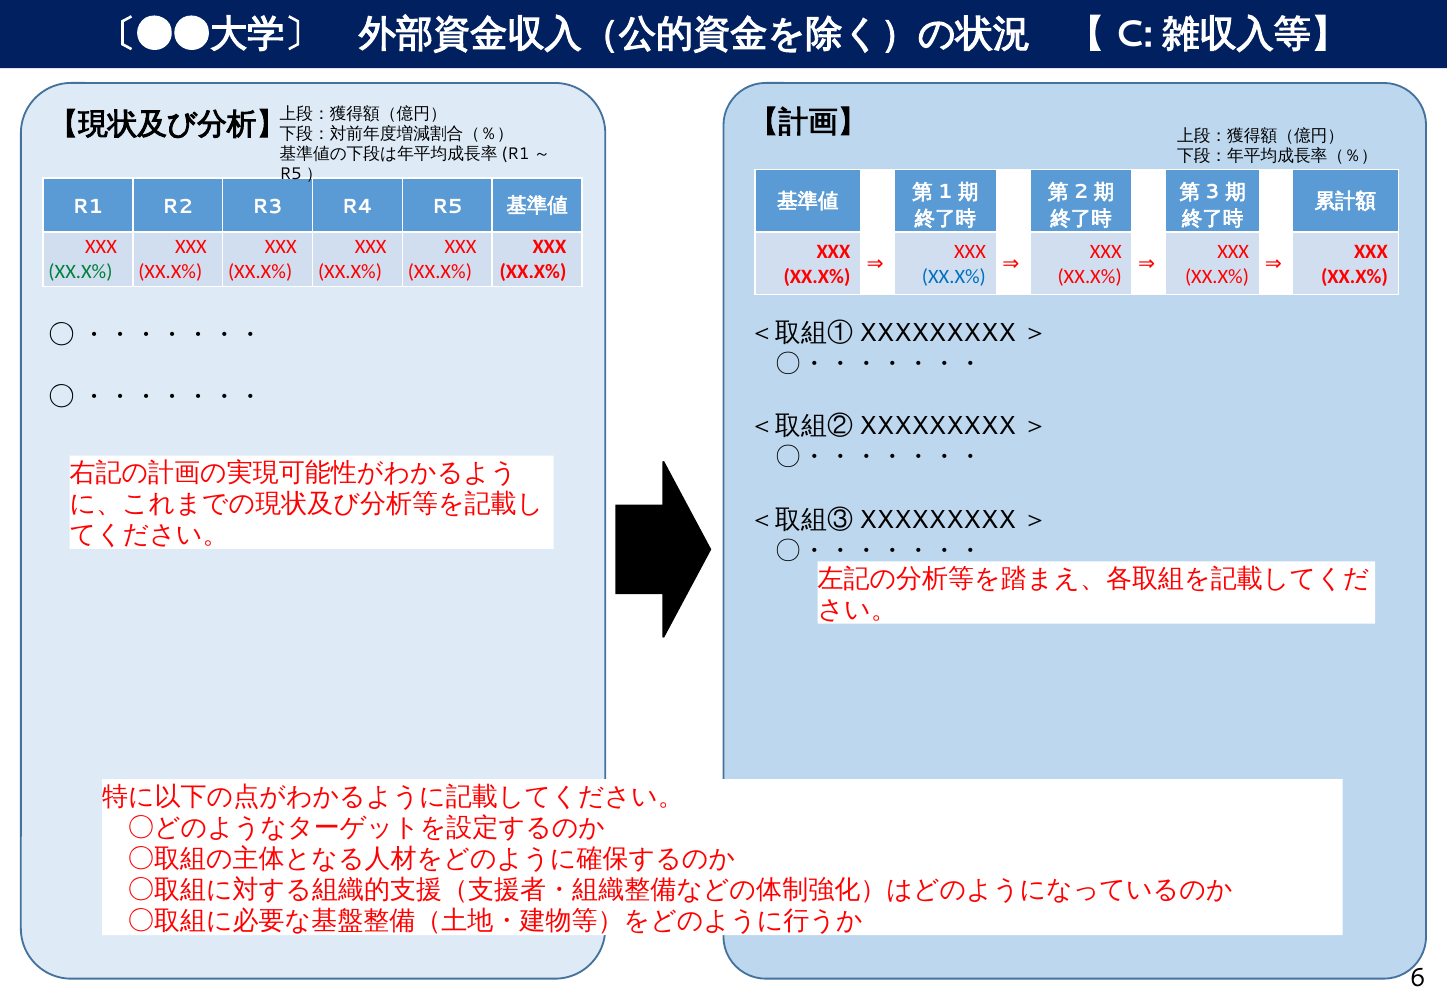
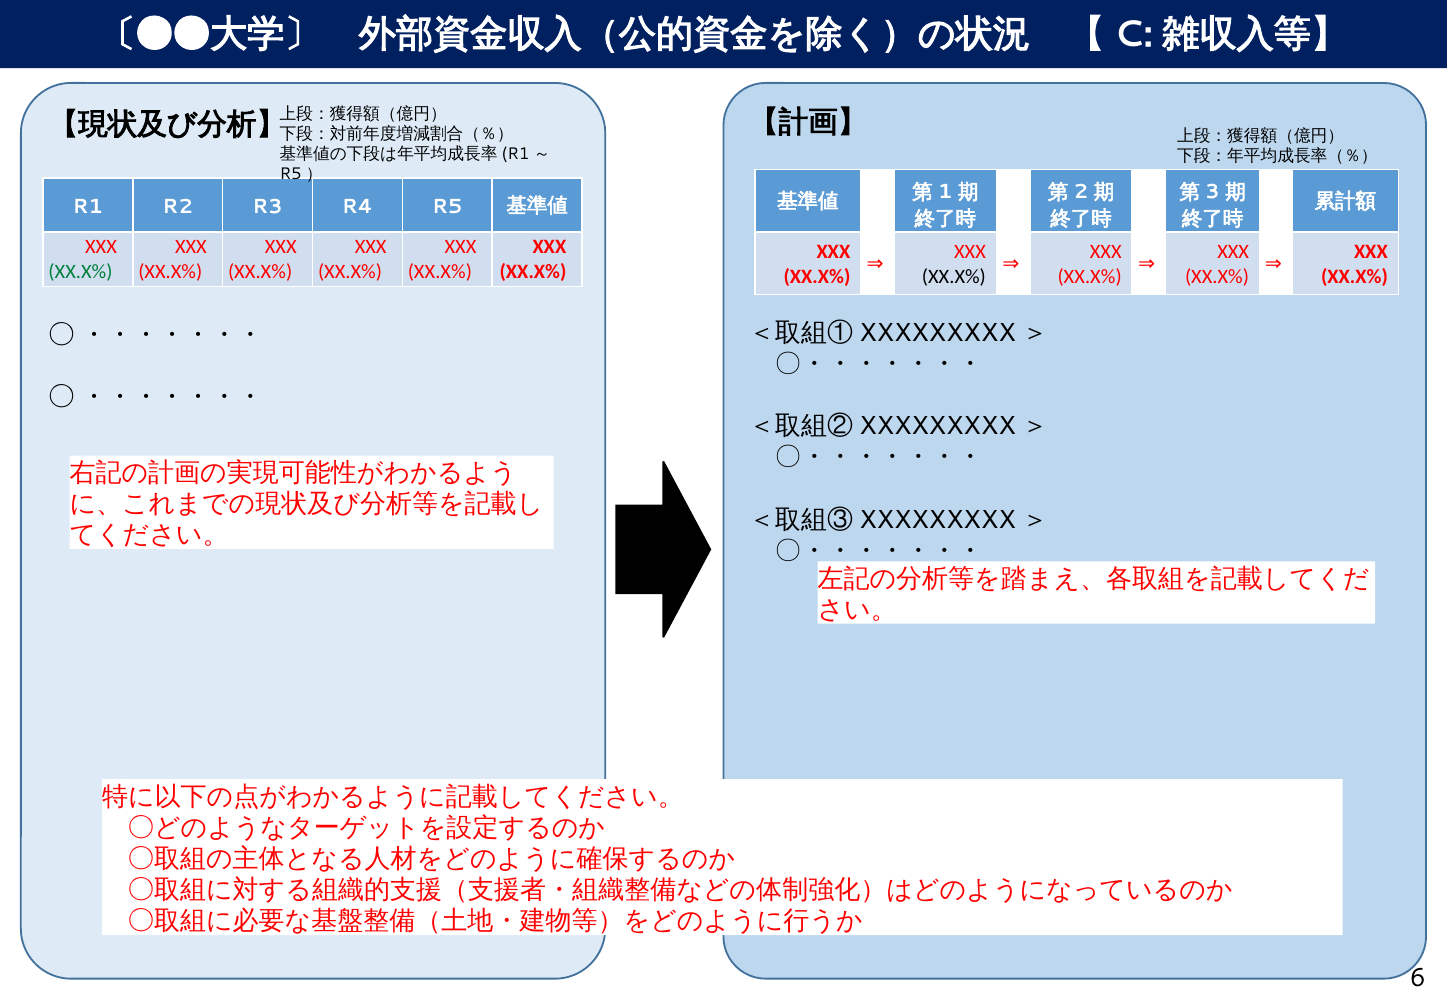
XX.X% at (954, 277) colour: blue -> black
